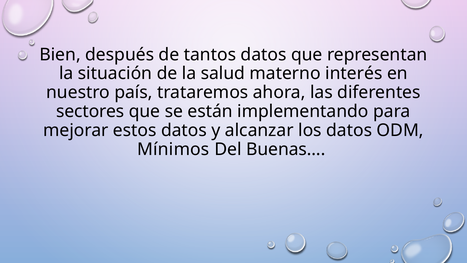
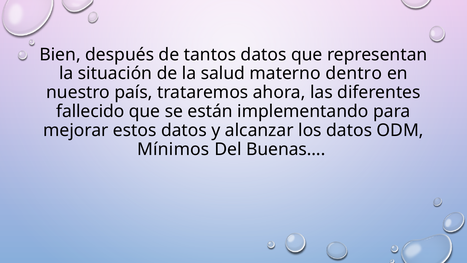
interés: interés -> dentro
sectores: sectores -> fallecido
